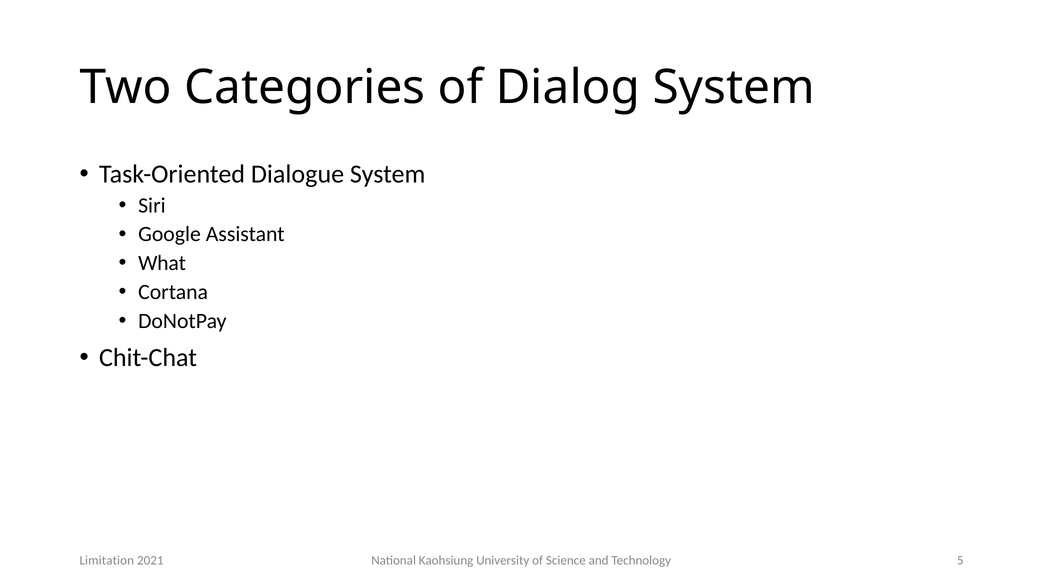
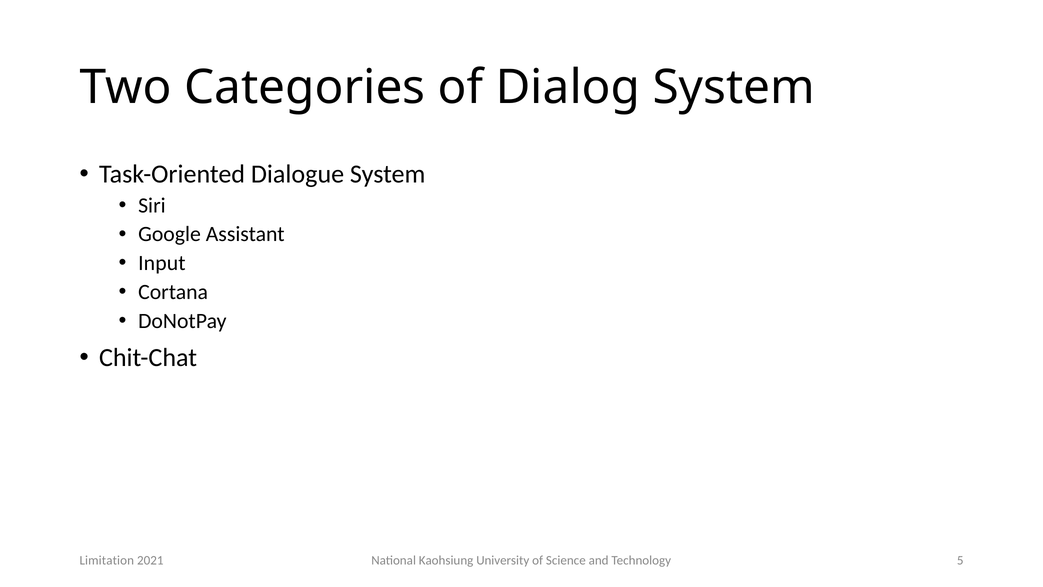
What: What -> Input
